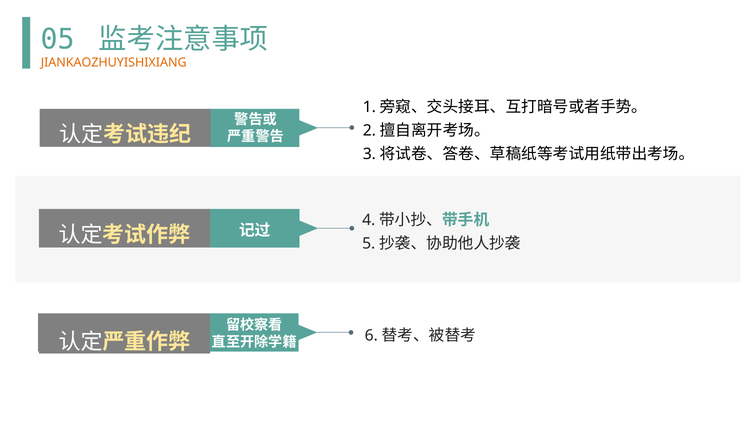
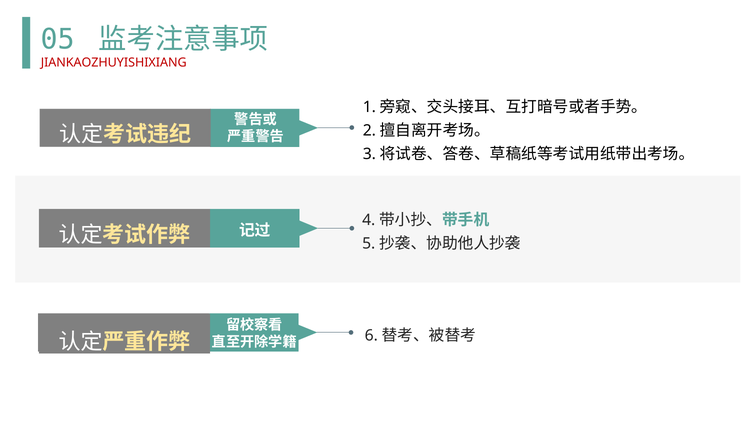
JIANKAOZHUYISHIXIANG colour: orange -> red
